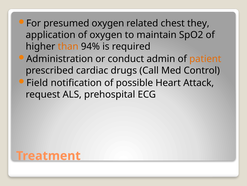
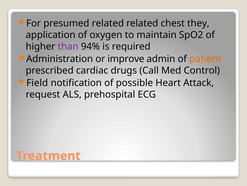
presumed oxygen: oxygen -> related
than colour: orange -> purple
conduct: conduct -> improve
